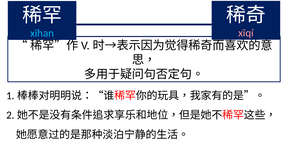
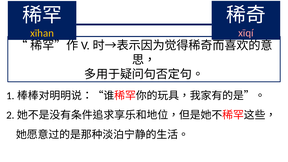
xīhan colour: light blue -> yellow
